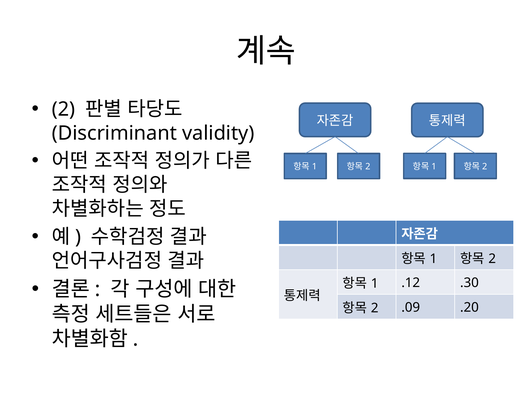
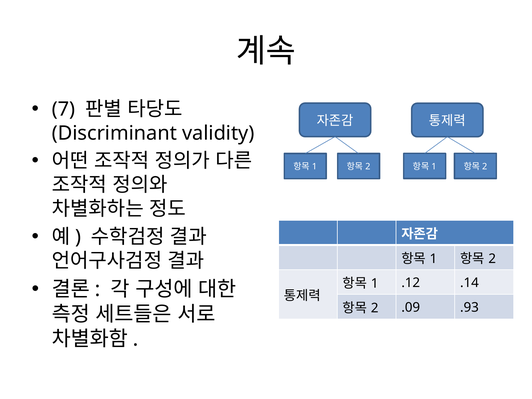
2 at (64, 109): 2 -> 7
.30: .30 -> .14
.20: .20 -> .93
